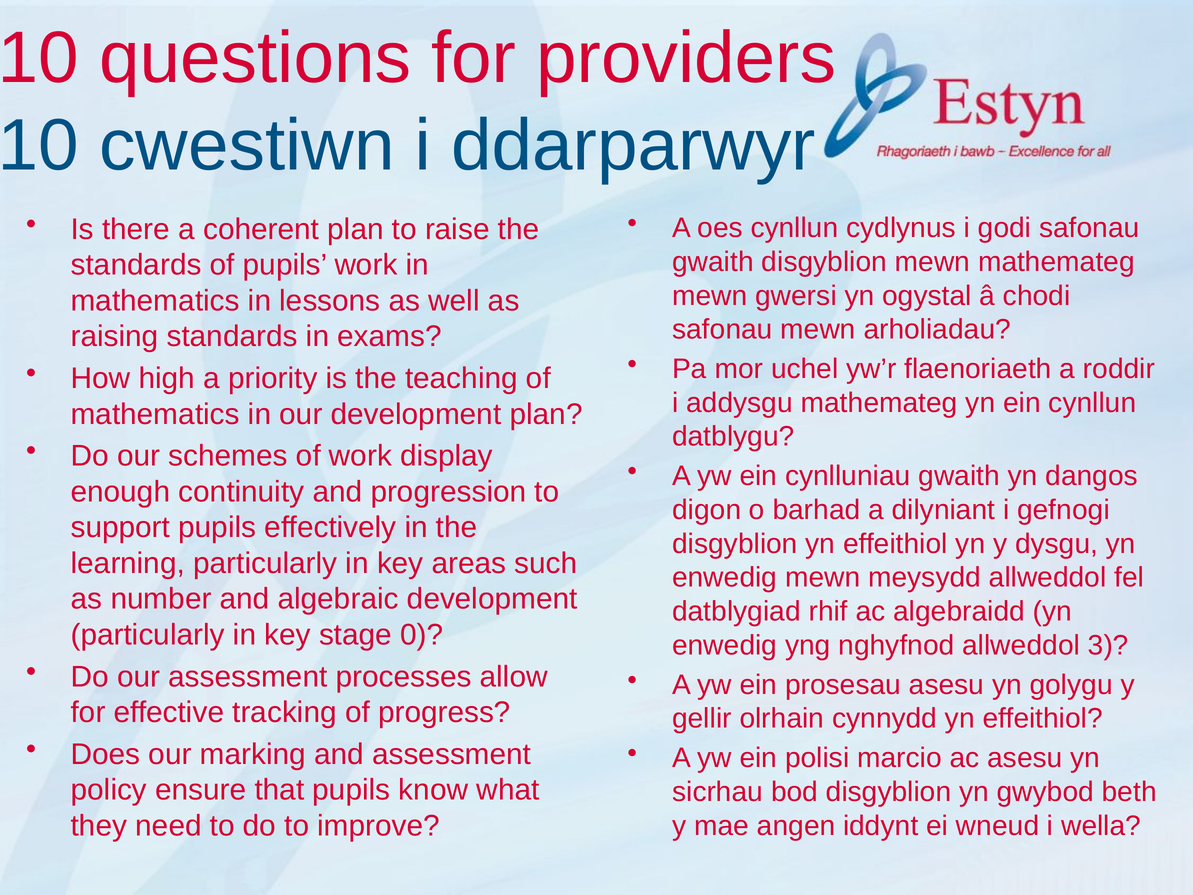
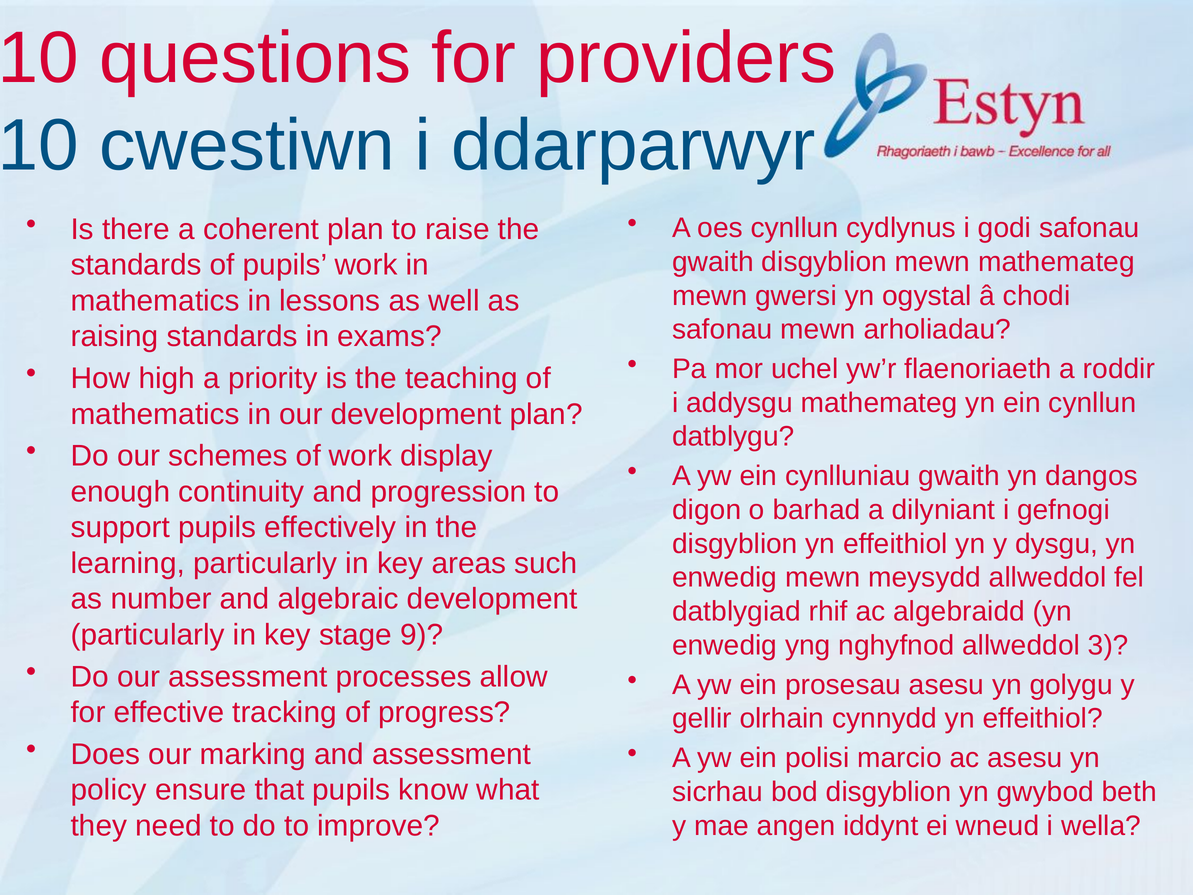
0: 0 -> 9
